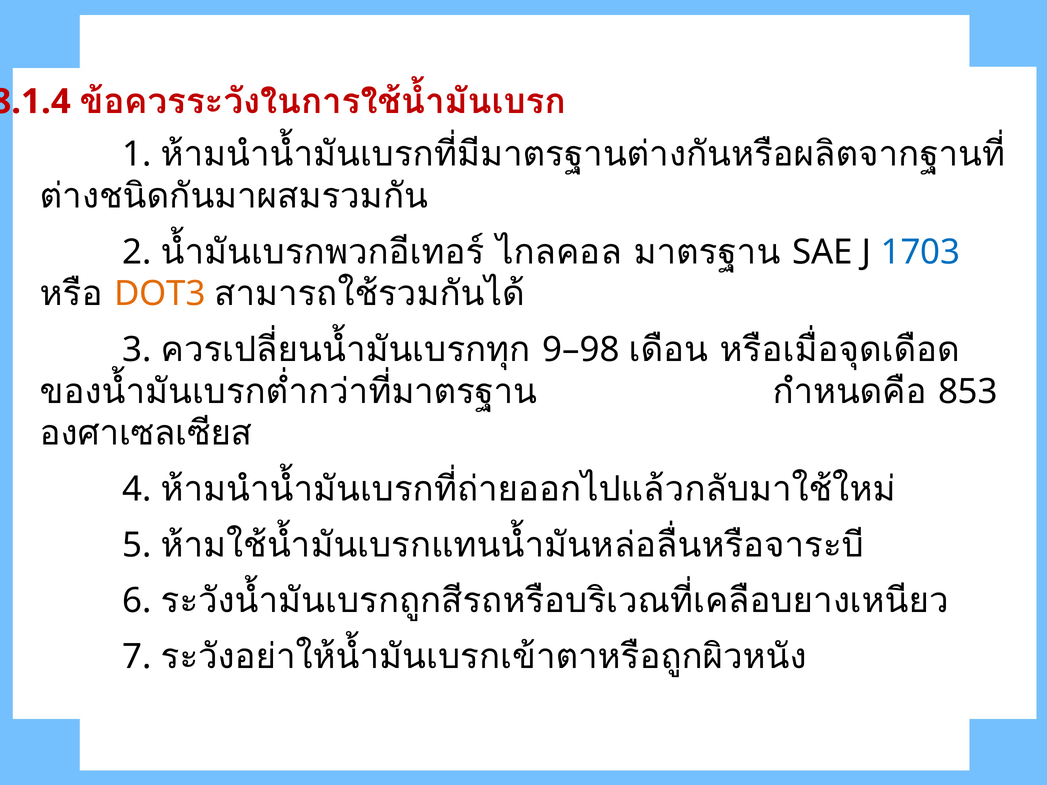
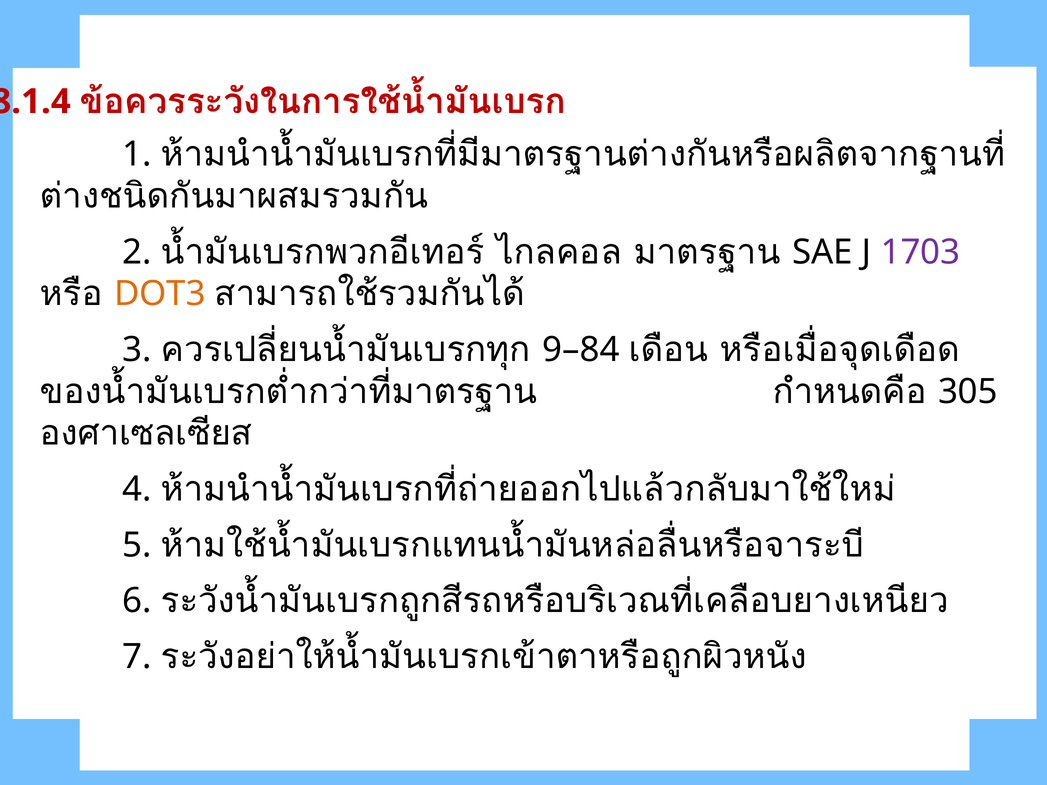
1703 colour: blue -> purple
9–98: 9–98 -> 9–84
853: 853 -> 305
